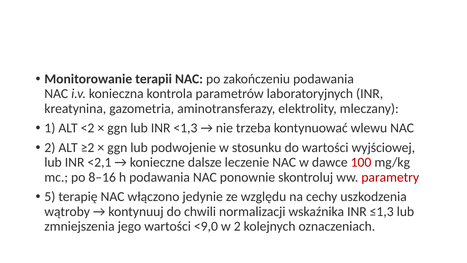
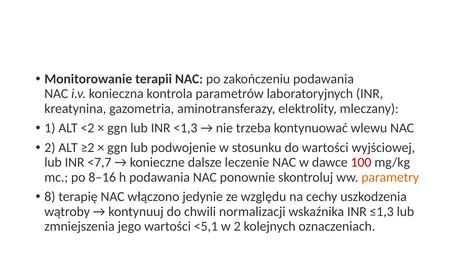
<2,1: <2,1 -> <7,7
parametry colour: red -> orange
5: 5 -> 8
<9,0: <9,0 -> <5,1
